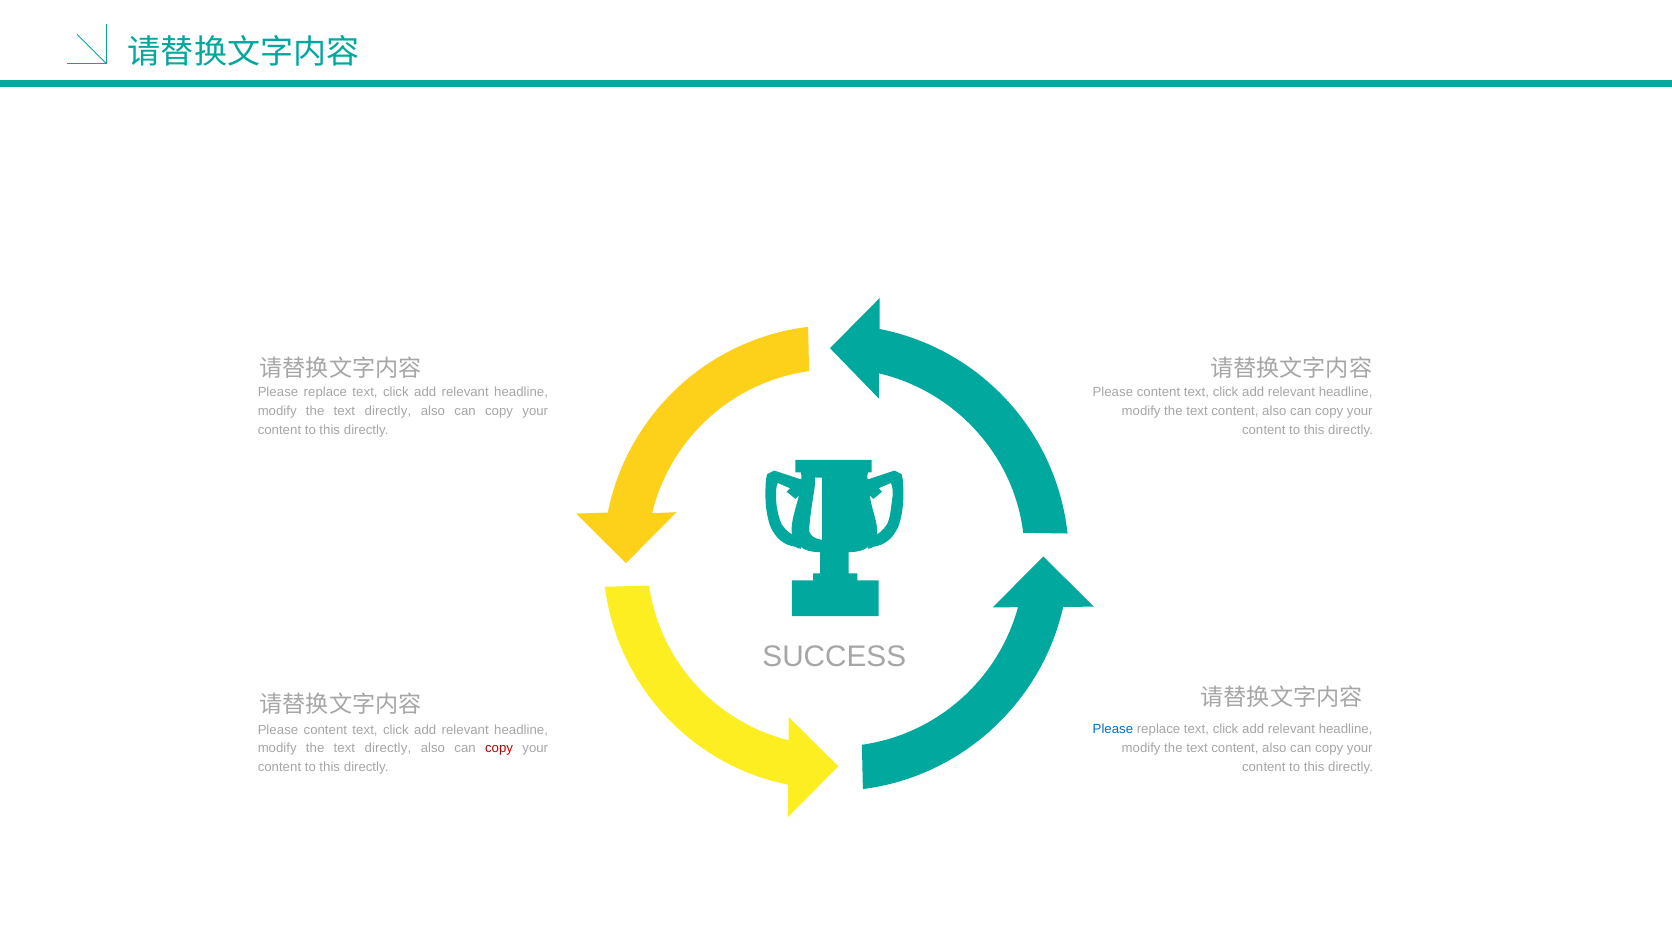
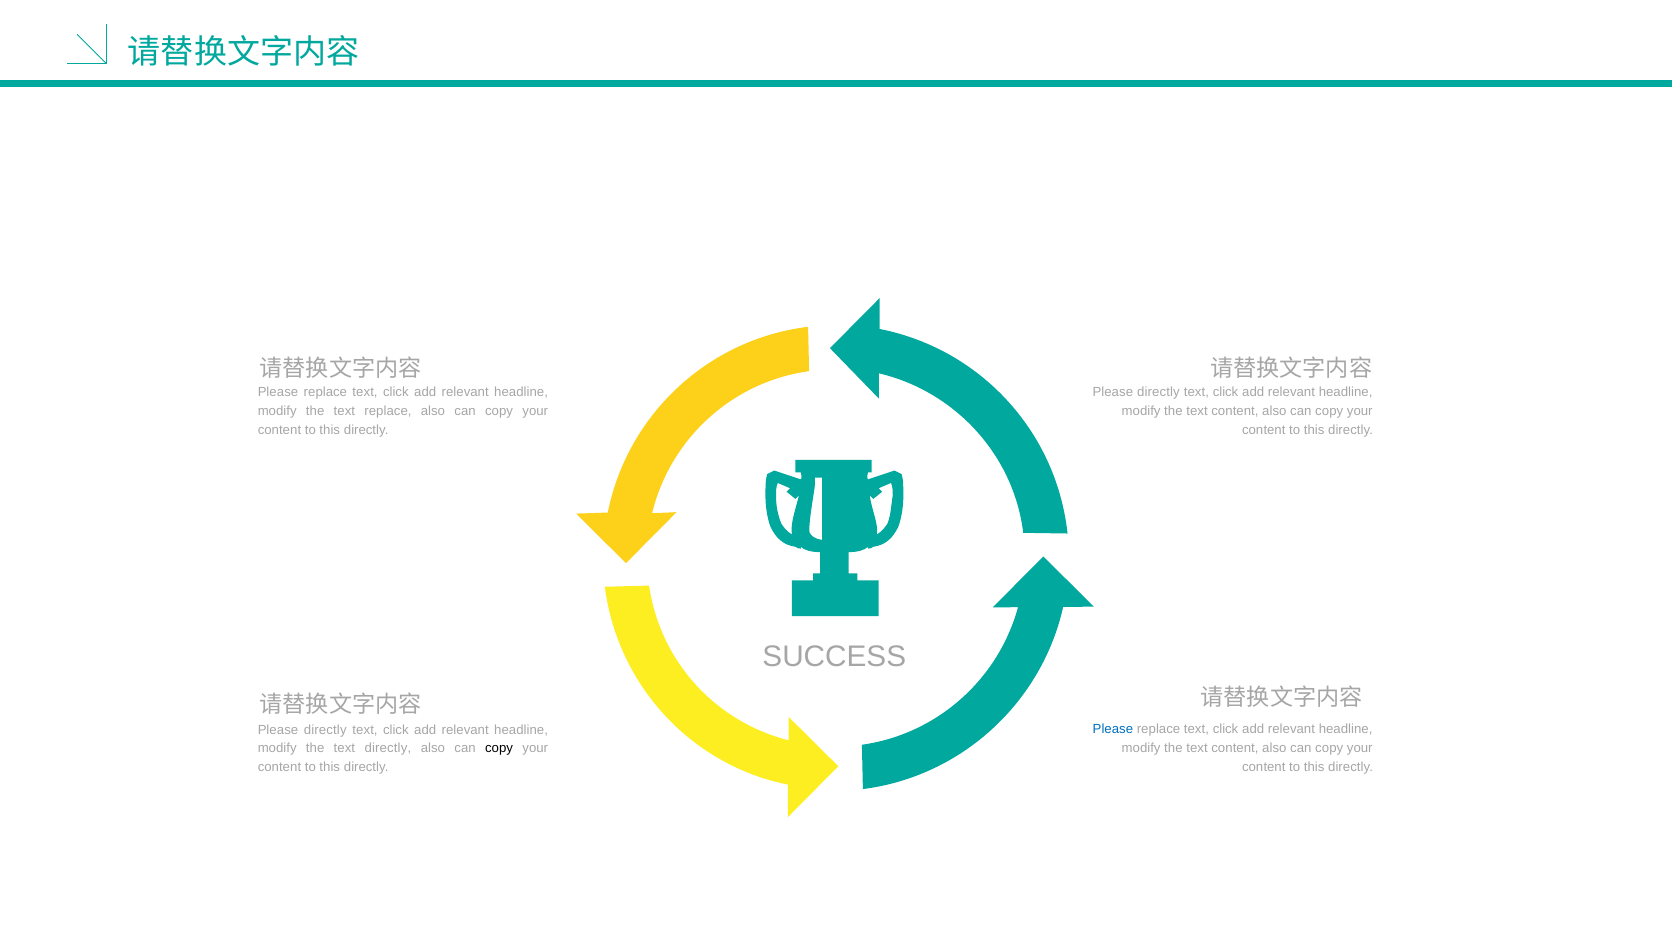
content at (1159, 392): content -> directly
directly at (388, 411): directly -> replace
content at (325, 729): content -> directly
copy at (499, 748) colour: red -> black
